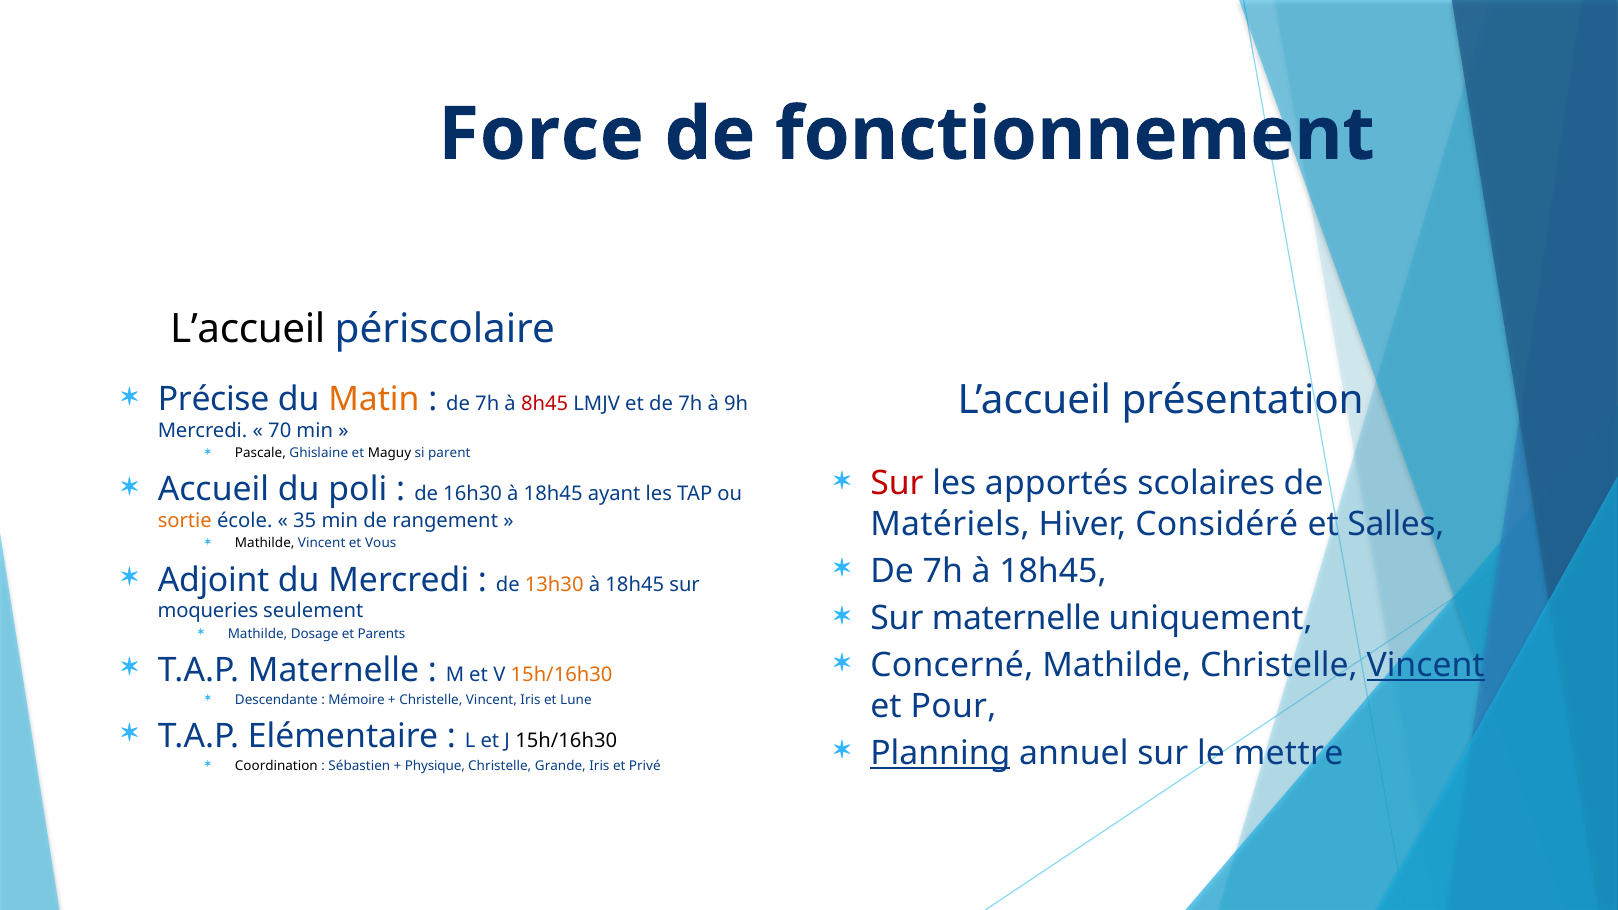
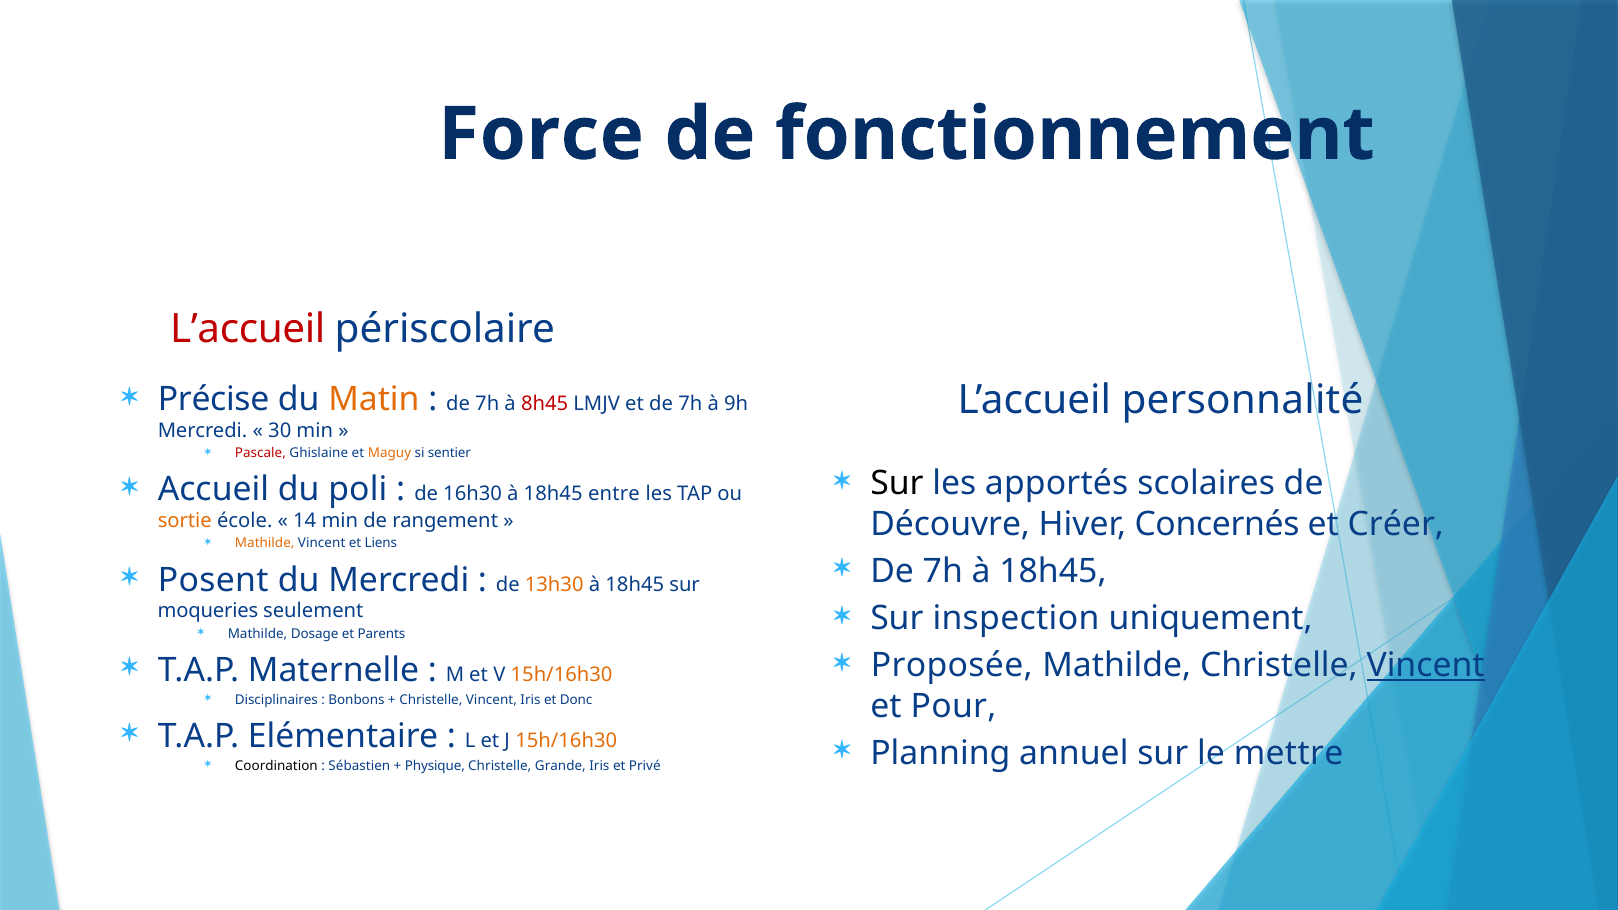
L’accueil at (248, 329) colour: black -> red
présentation: présentation -> personnalité
70: 70 -> 30
Pascale colour: black -> red
Maguy colour: black -> orange
parent: parent -> sentier
Sur at (897, 484) colour: red -> black
ayant: ayant -> entre
Matériels: Matériels -> Découvre
Considéré: Considéré -> Concernés
Salles: Salles -> Créer
35: 35 -> 14
Mathilde at (265, 544) colour: black -> orange
Vous: Vous -> Liens
Adjoint: Adjoint -> Posent
Sur maternelle: maternelle -> inspection
Concerné: Concerné -> Proposée
Descendante: Descendante -> Disciplinaires
Mémoire: Mémoire -> Bonbons
Lune: Lune -> Donc
15h/16h30 at (566, 741) colour: black -> orange
Planning underline: present -> none
